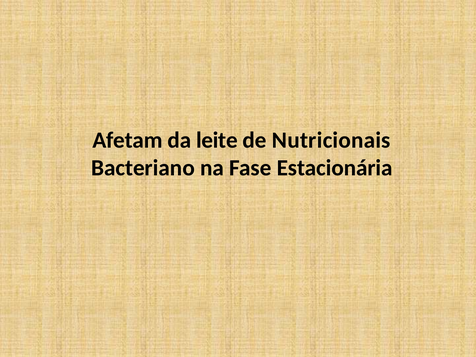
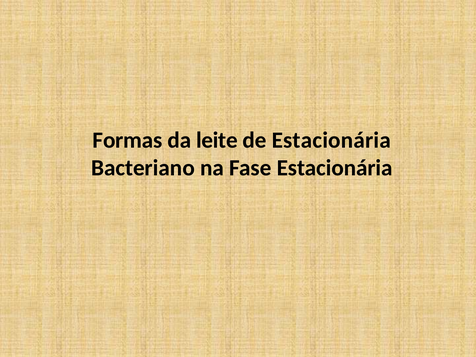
Afetam: Afetam -> Formas
de Nutricionais: Nutricionais -> Estacionária
